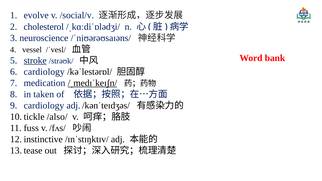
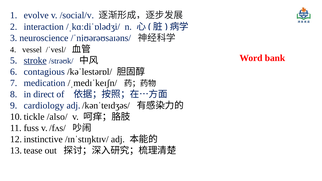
cholesterol: cholesterol -> interaction
cardiology at (44, 72): cardiology -> contagious
/ˌmedɪˈkeɪʃn/ underline: present -> none
taken: taken -> direct
